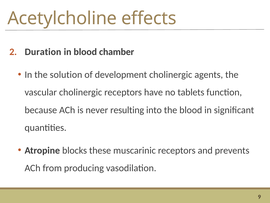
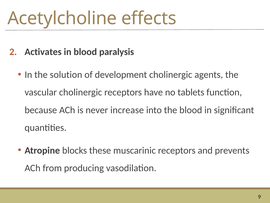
Duration: Duration -> Activates
chamber: chamber -> paralysis
resulting: resulting -> increase
